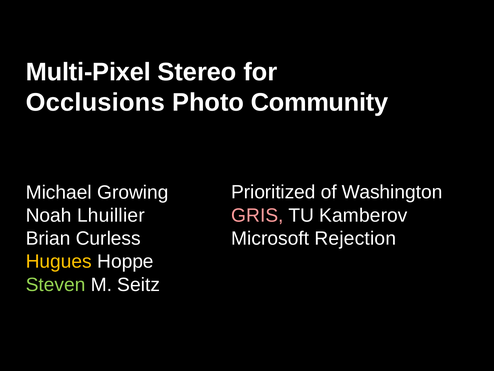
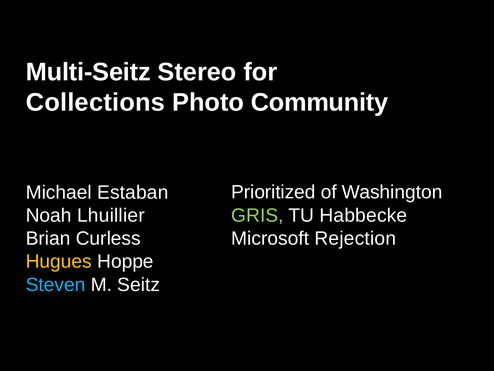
Multi-Pixel: Multi-Pixel -> Multi-Seitz
Occlusions: Occlusions -> Collections
Growing: Growing -> Estaban
GRIS colour: pink -> light green
Kamberov: Kamberov -> Habbecke
Steven colour: light green -> light blue
